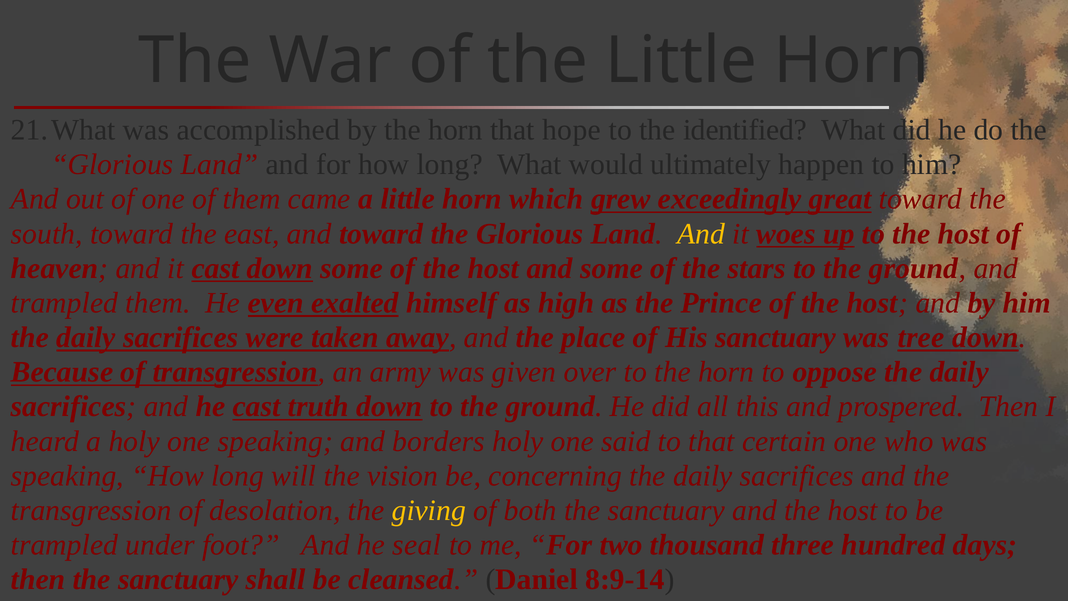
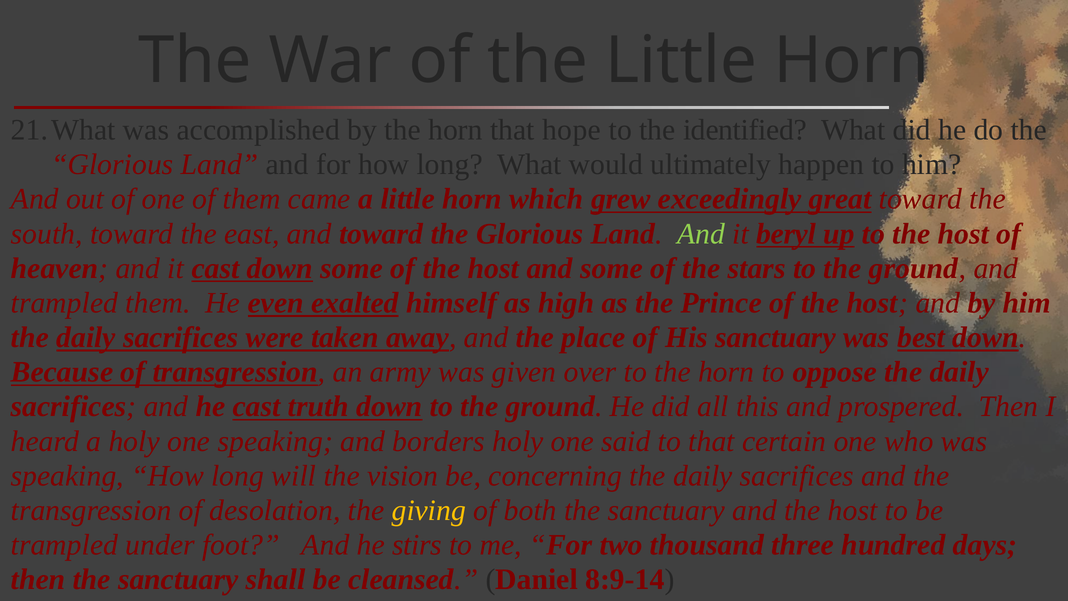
And at (701, 234) colour: yellow -> light green
woes: woes -> beryl
tree: tree -> best
seal: seal -> stirs
